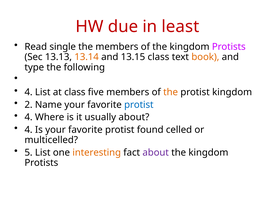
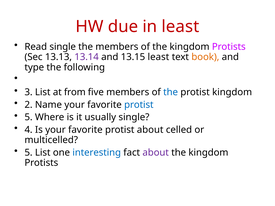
13.14 colour: orange -> purple
13.15 class: class -> least
4 at (29, 92): 4 -> 3
at class: class -> from
the at (171, 92) colour: orange -> blue
4 at (29, 117): 4 -> 5
usually about: about -> single
protist found: found -> about
interesting colour: orange -> blue
